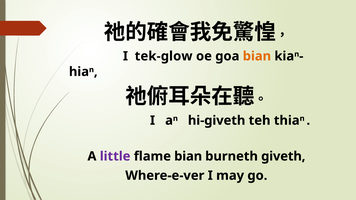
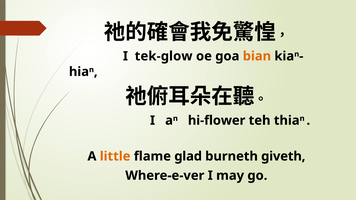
hi-giveth: hi-giveth -> hi-flower
little colour: purple -> orange
flame bian: bian -> glad
